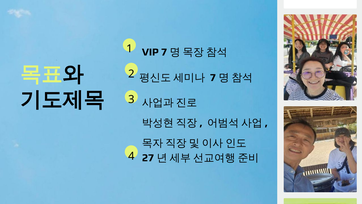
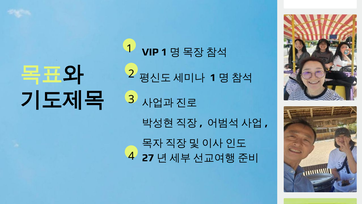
VIP 7: 7 -> 1
7 at (213, 78): 7 -> 1
